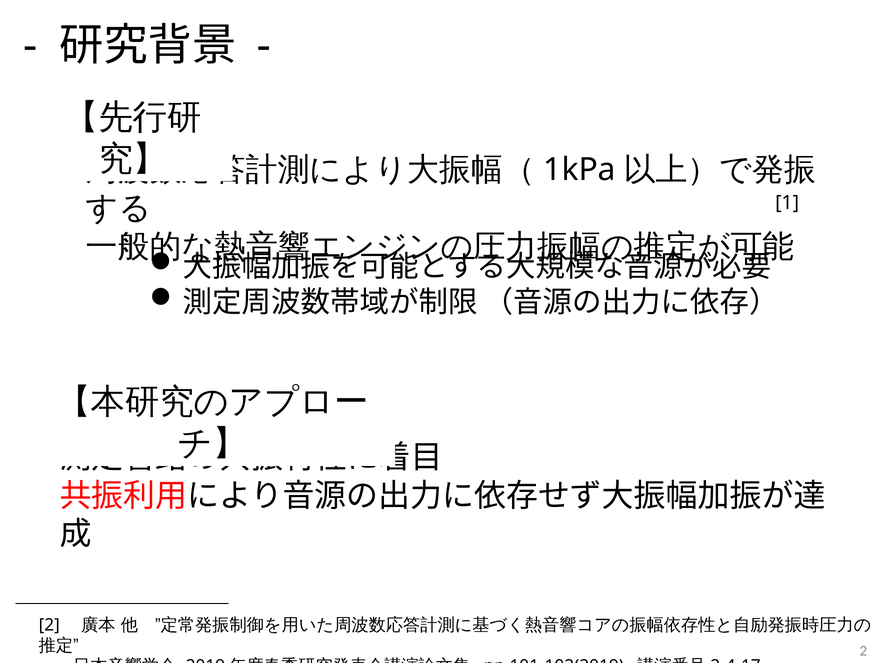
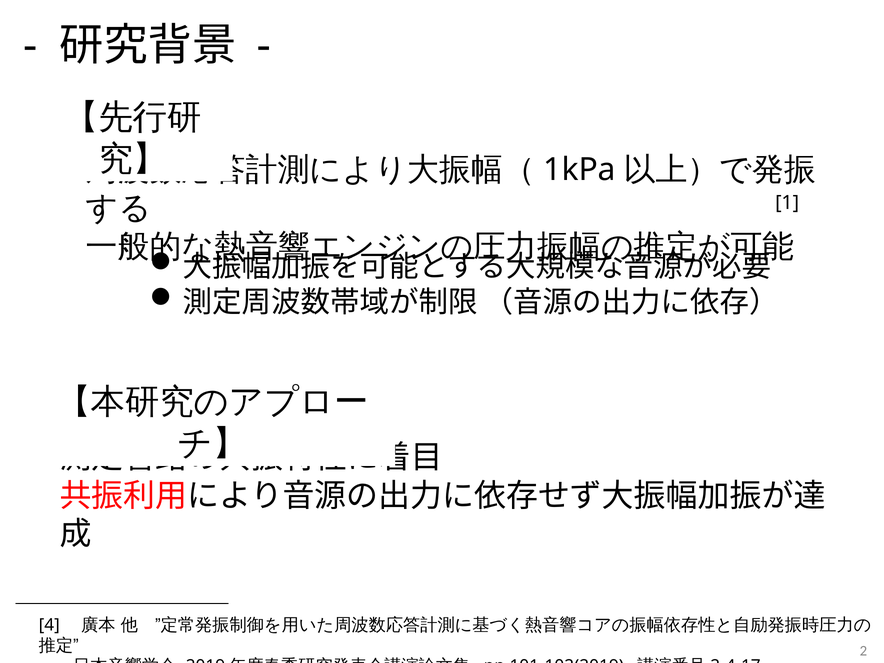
2 at (49, 625): 2 -> 4
